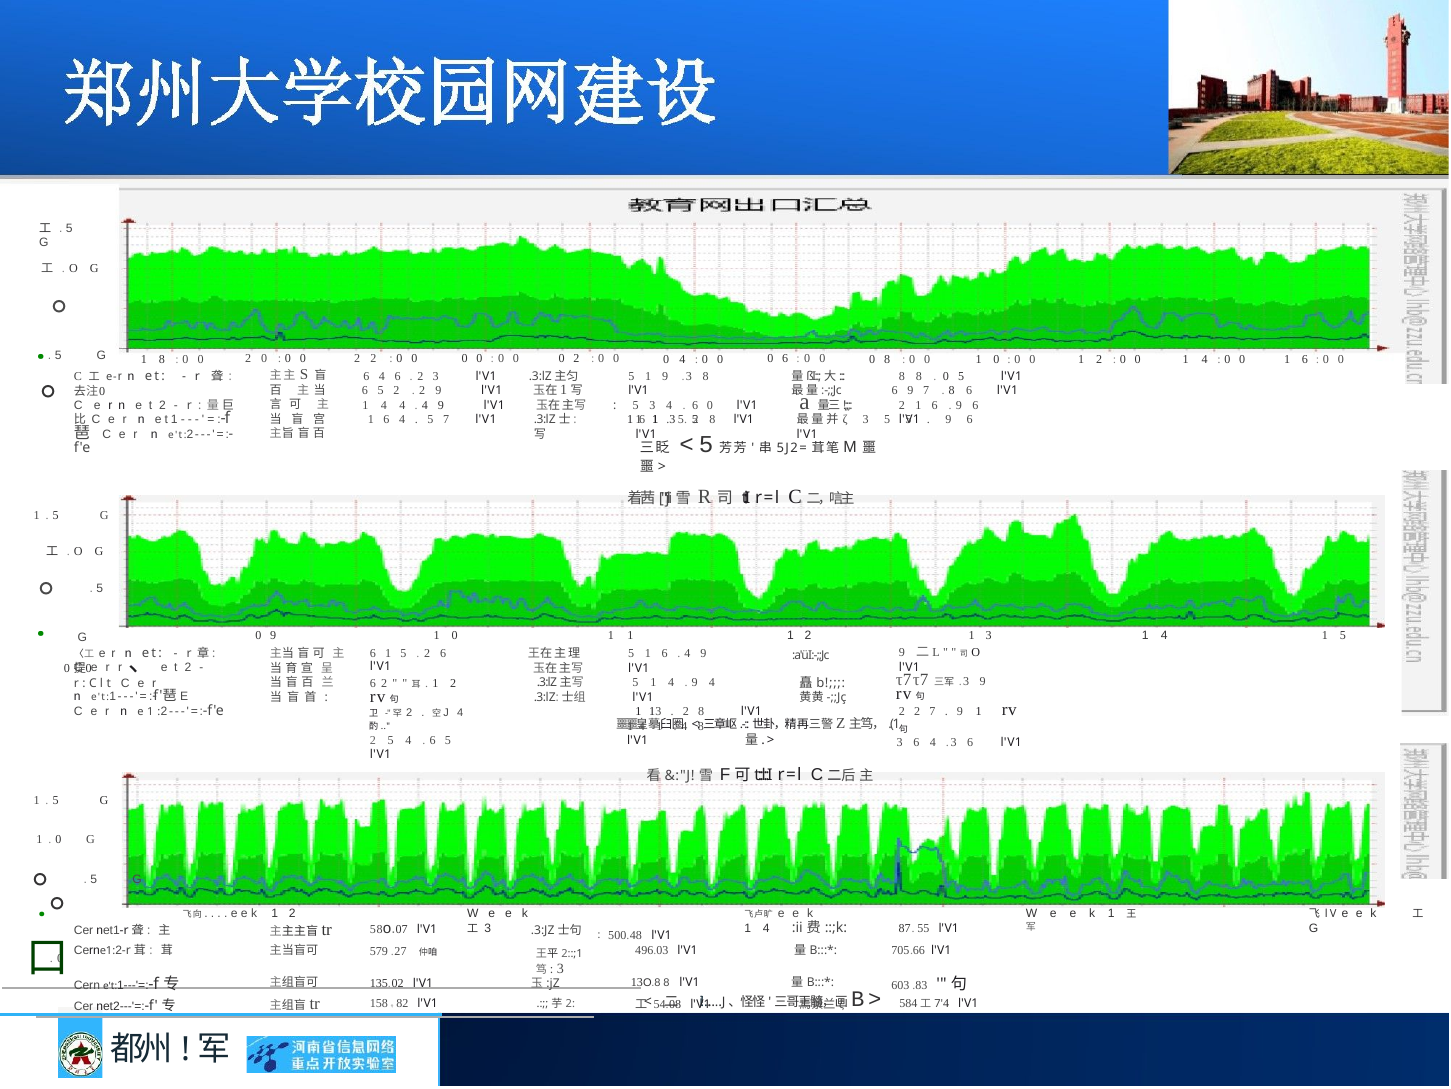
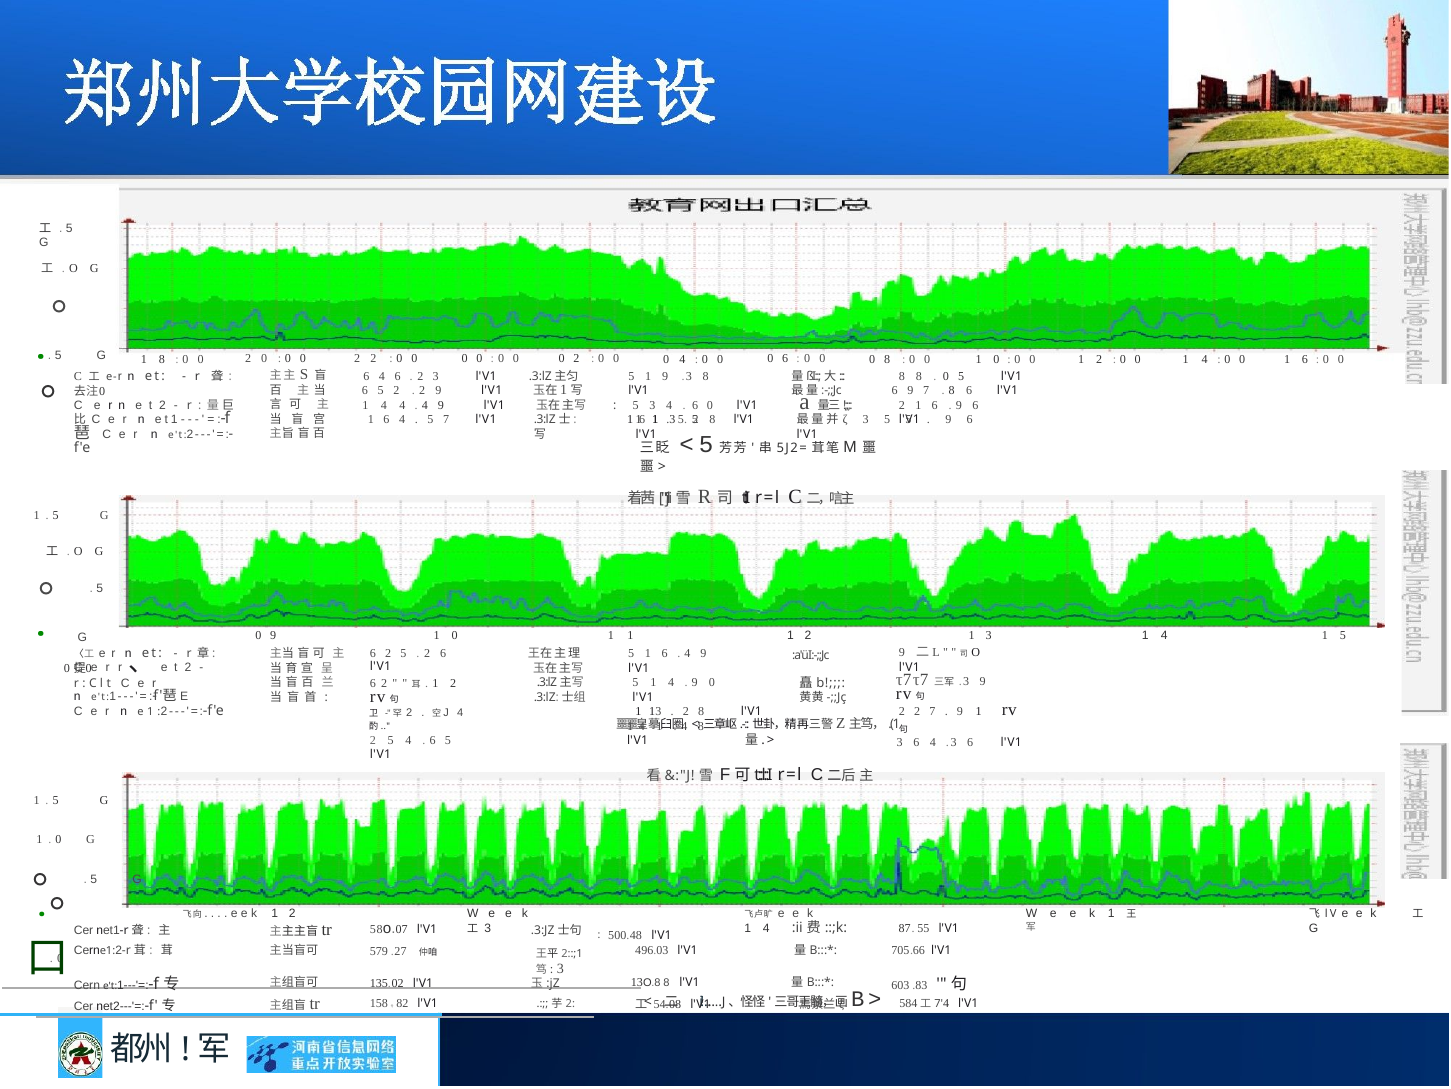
1 at (388, 653): 1 -> 2
4 at (712, 682): 4 -> 0
